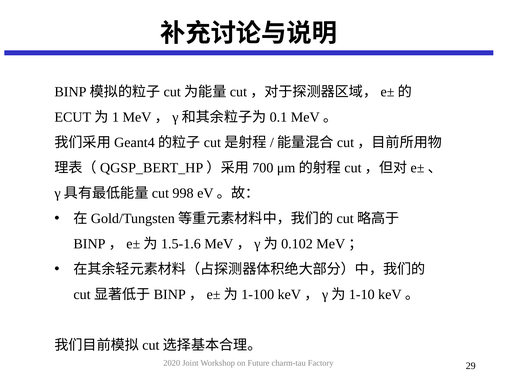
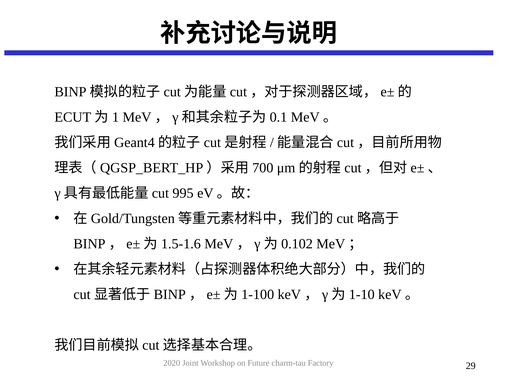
998: 998 -> 995
